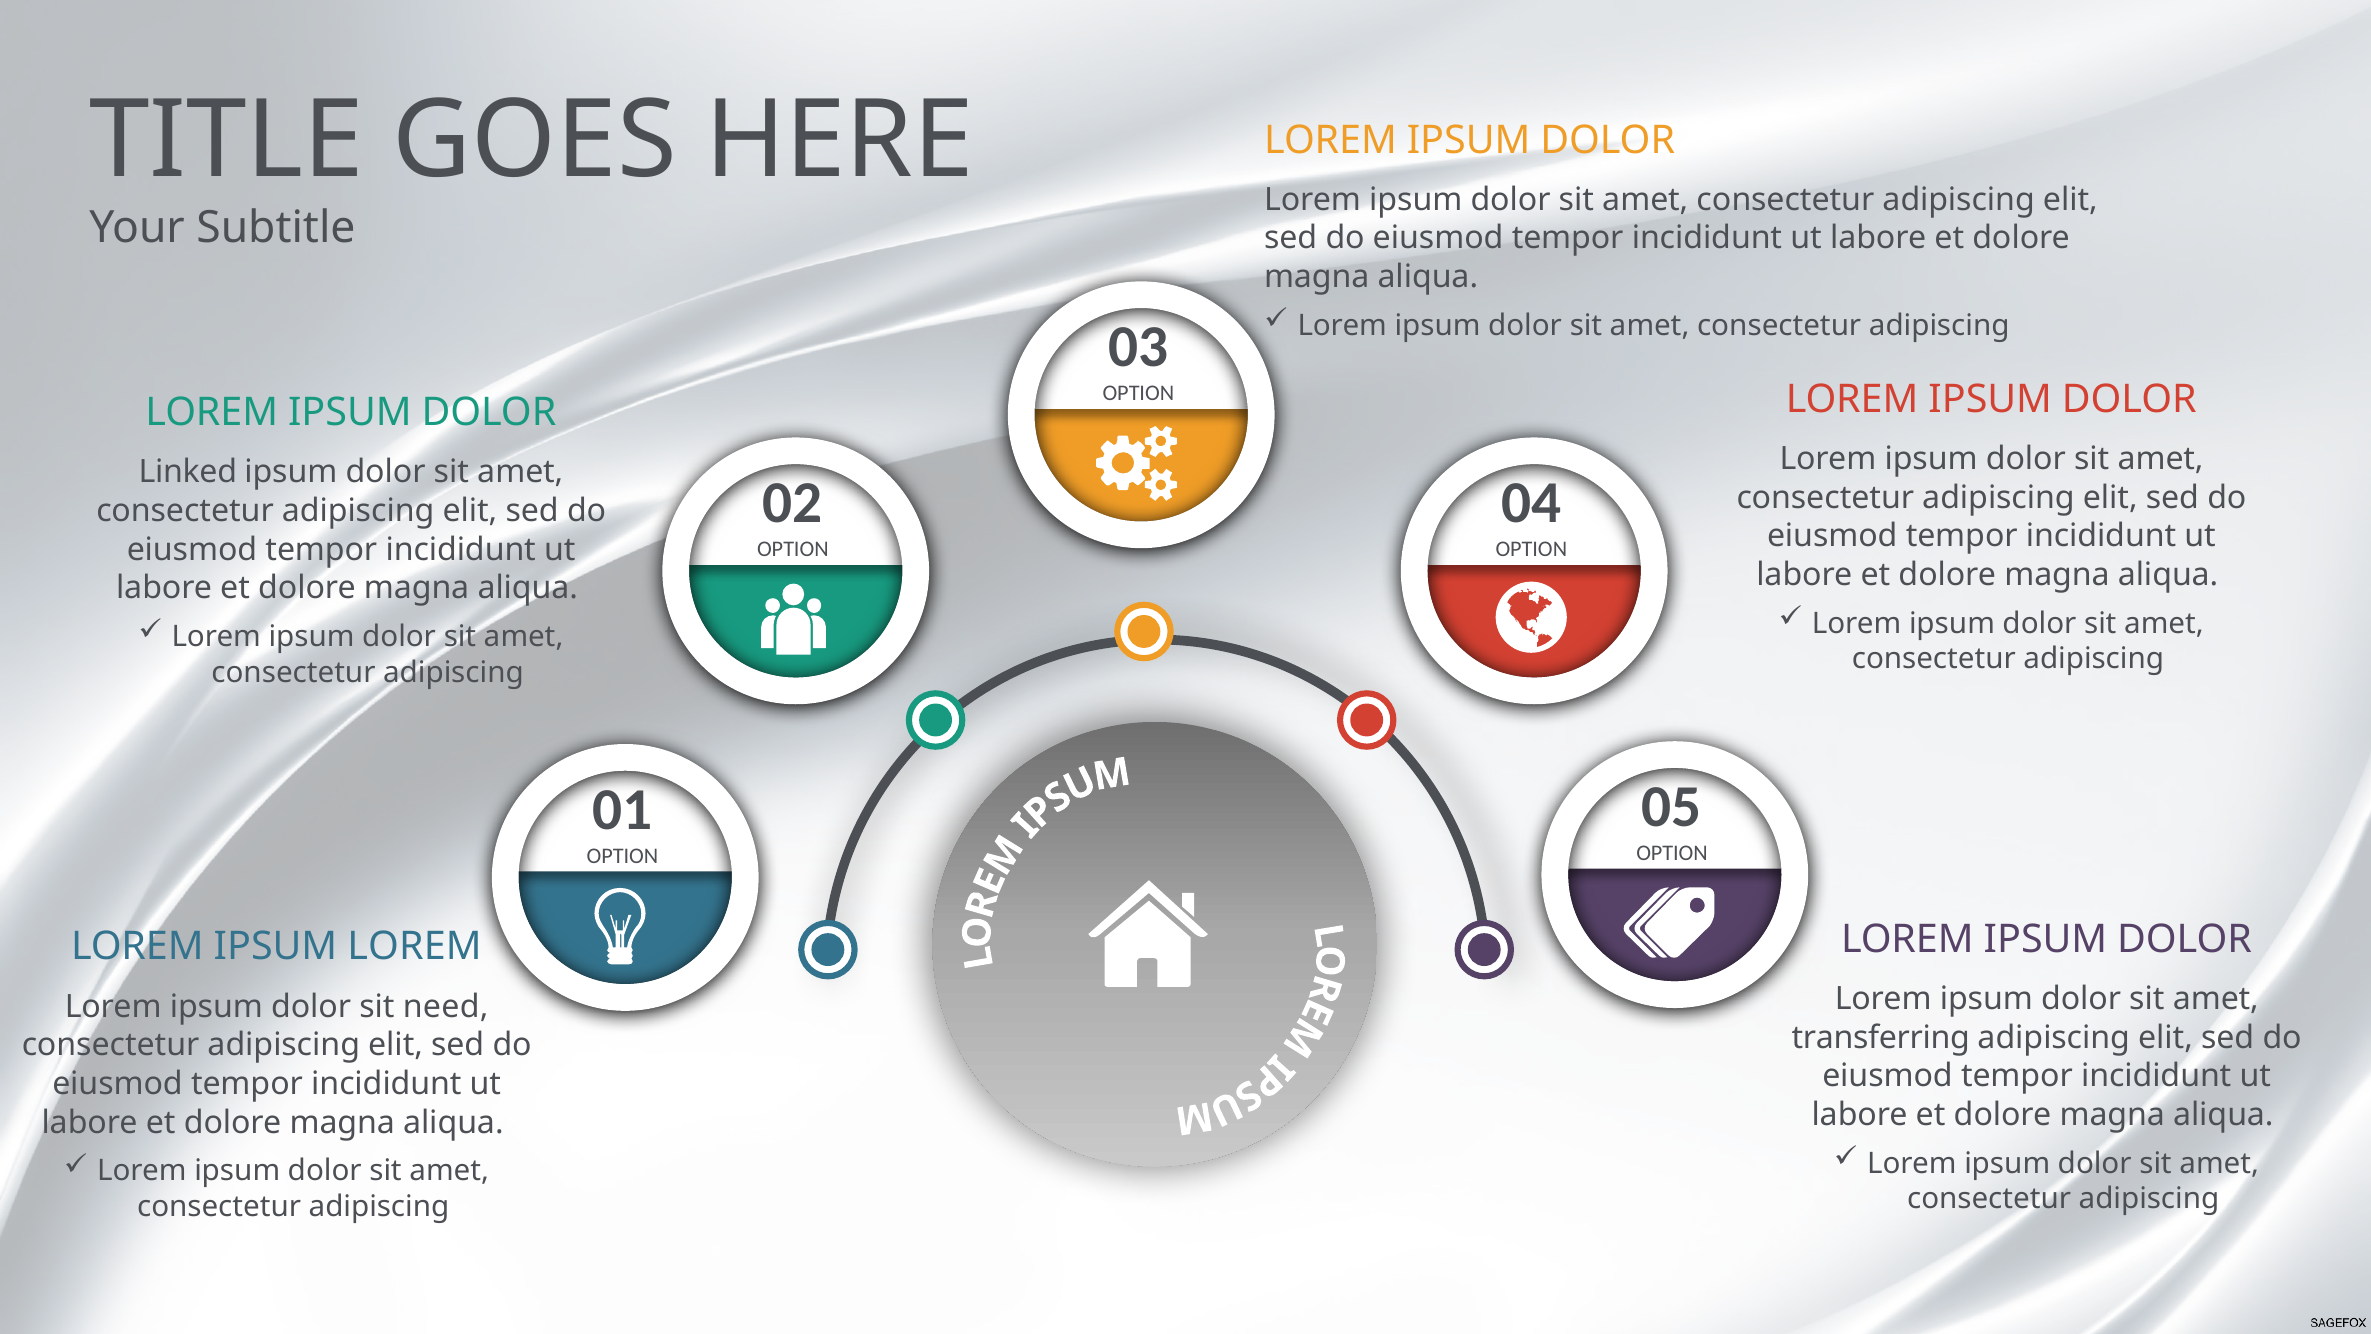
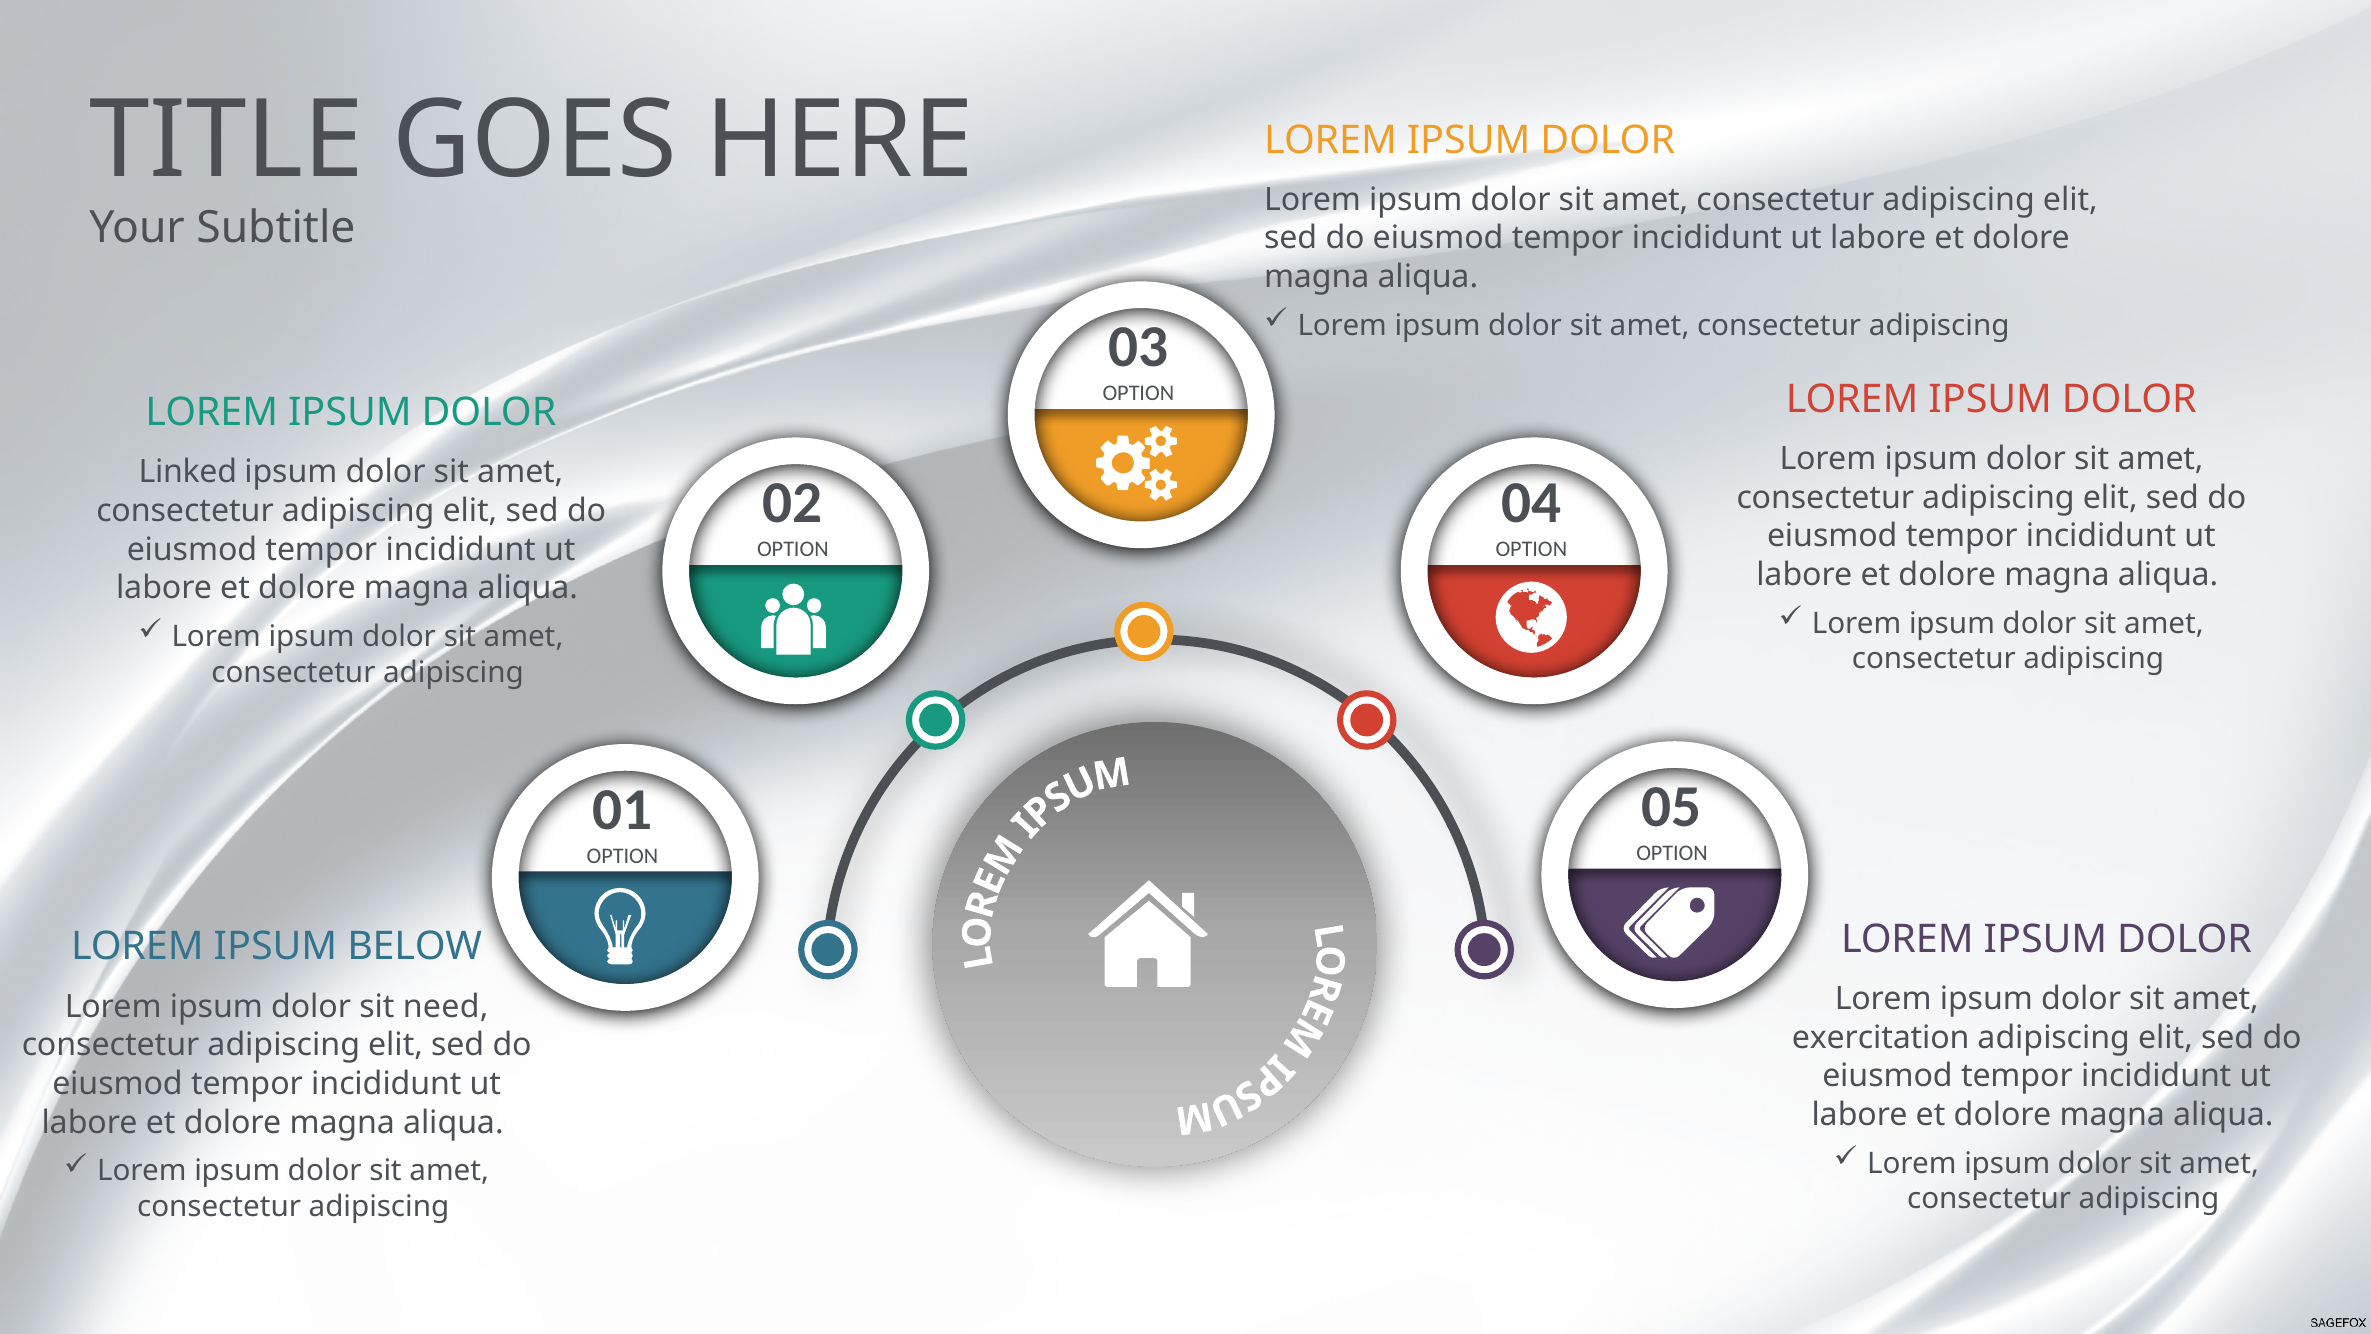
IPSUM LOREM: LOREM -> BELOW
transferring: transferring -> exercitation
